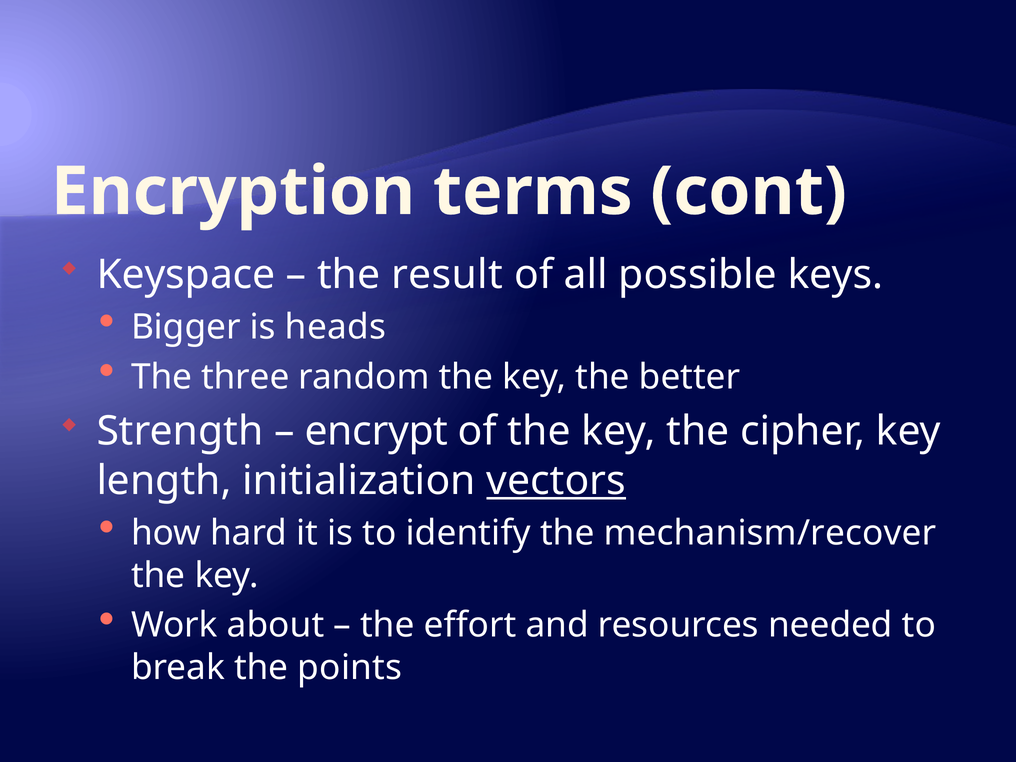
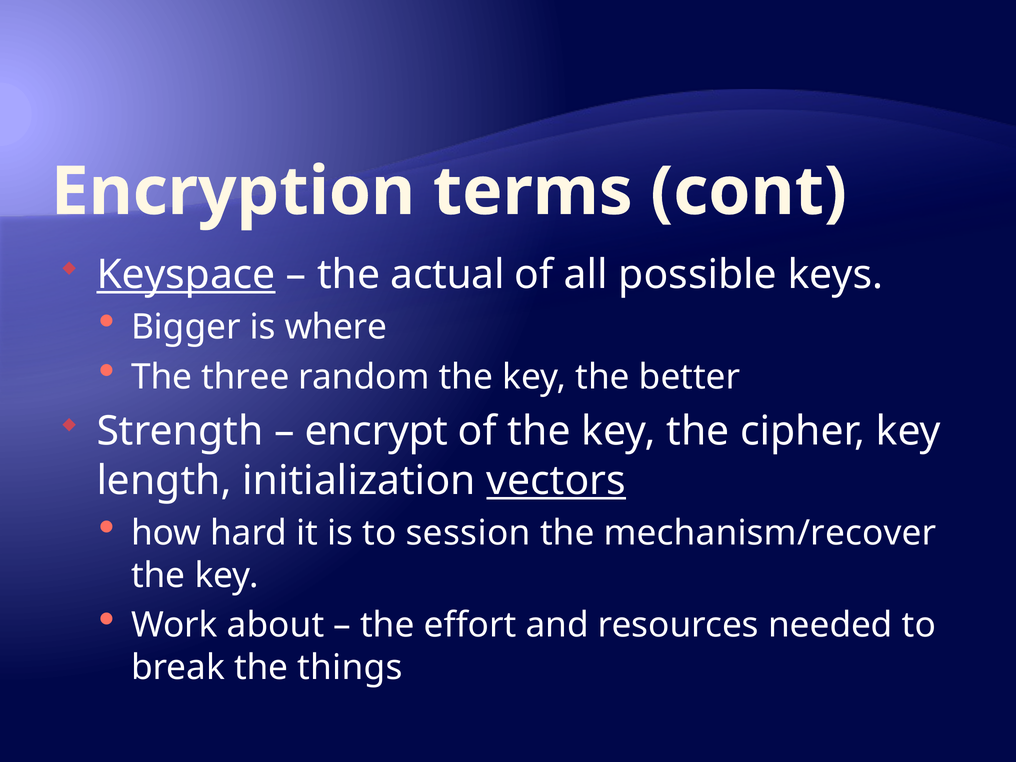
Keyspace underline: none -> present
result: result -> actual
heads: heads -> where
identify: identify -> session
points: points -> things
